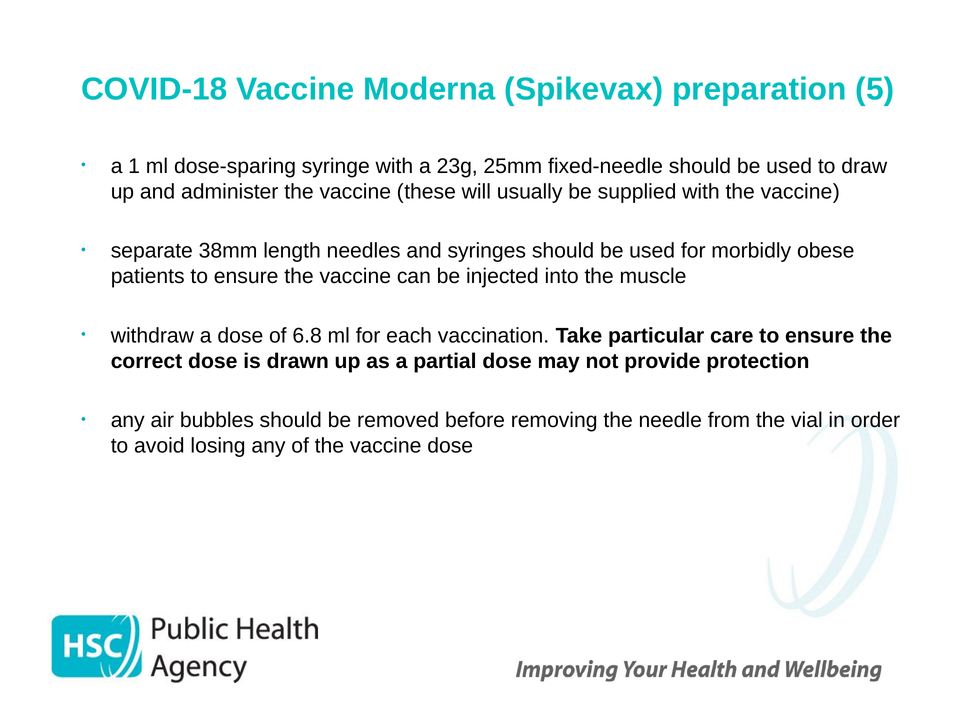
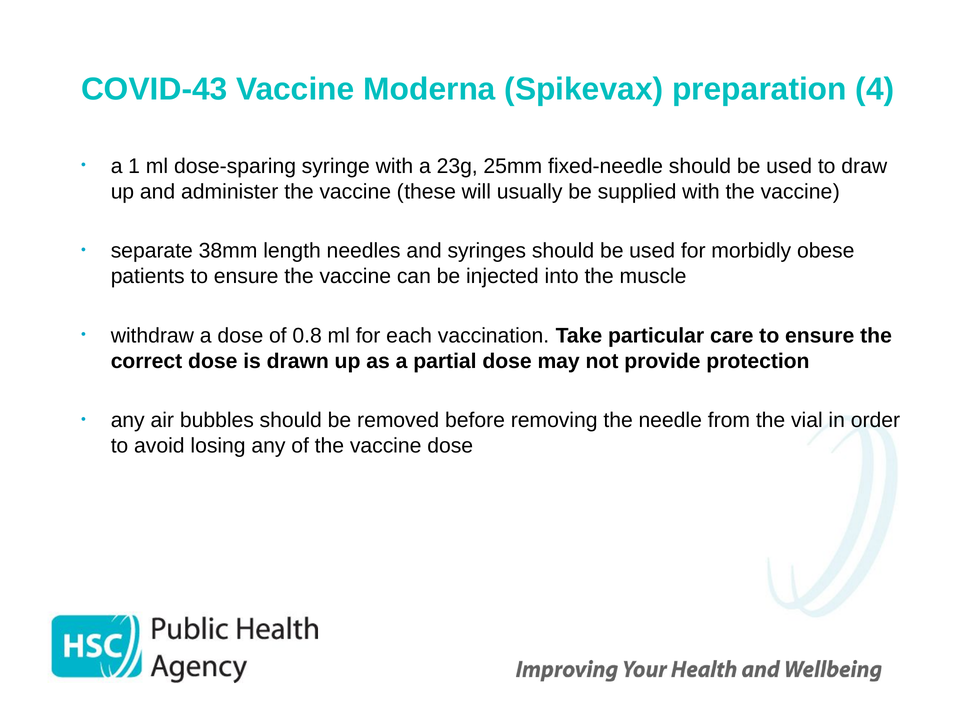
COVID-18: COVID-18 -> COVID-43
5: 5 -> 4
6.8: 6.8 -> 0.8
